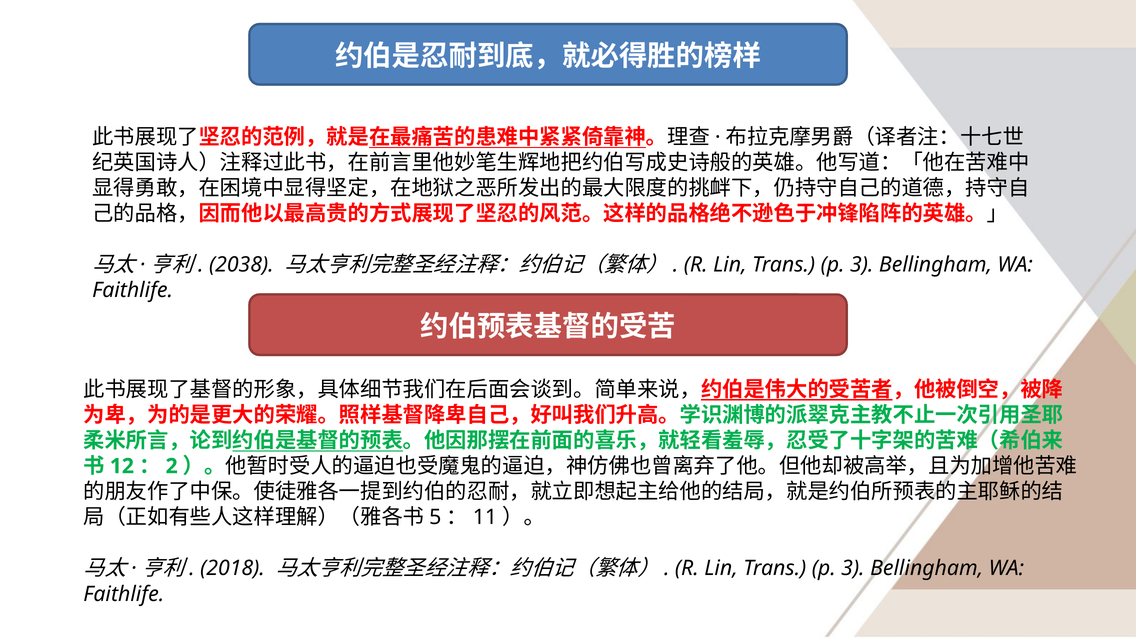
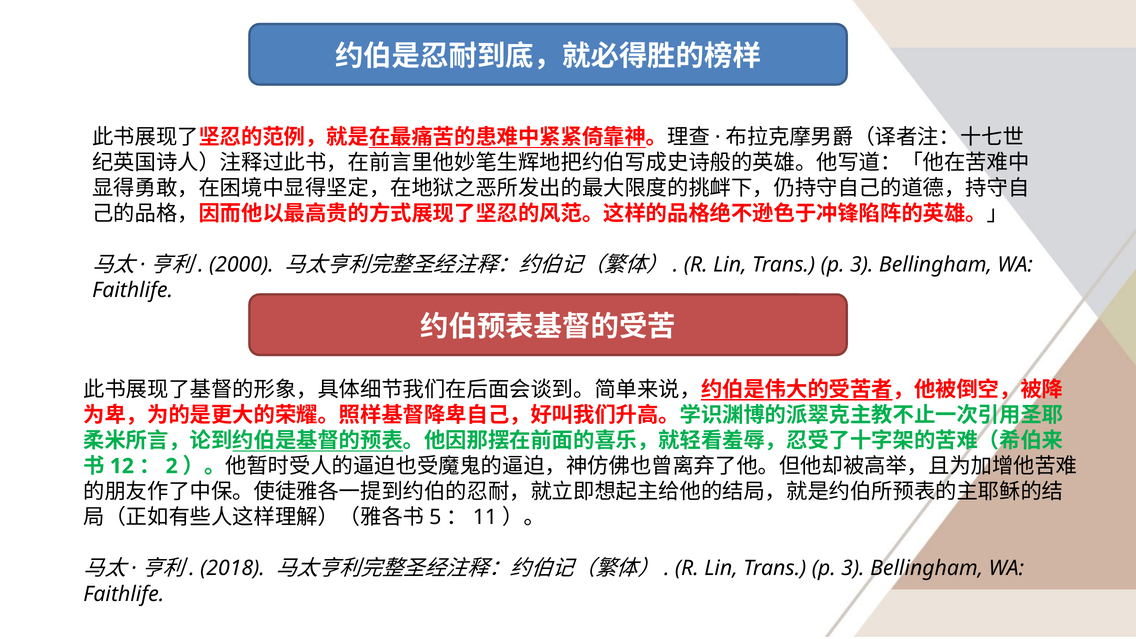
2038: 2038 -> 2000
